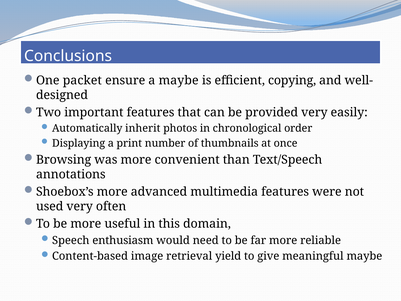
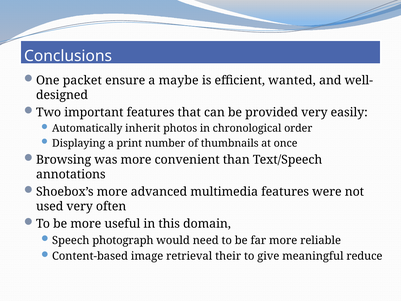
copying: copying -> wanted
enthusiasm: enthusiasm -> photograph
yield: yield -> their
meaningful maybe: maybe -> reduce
